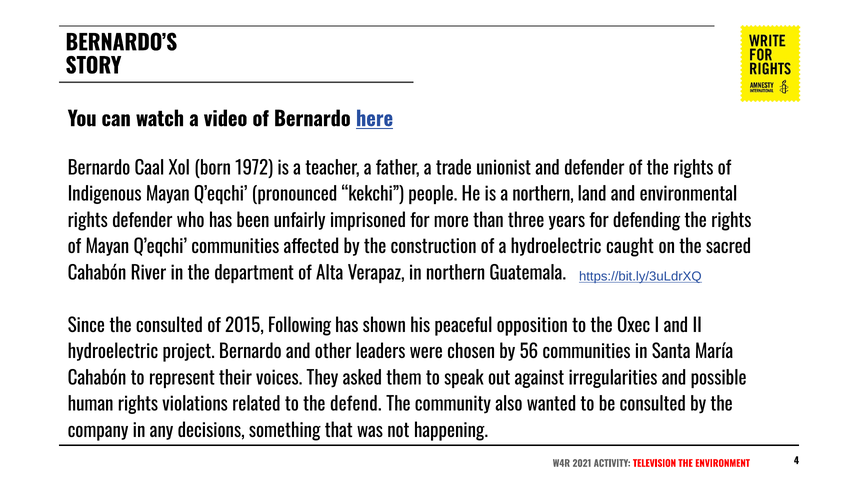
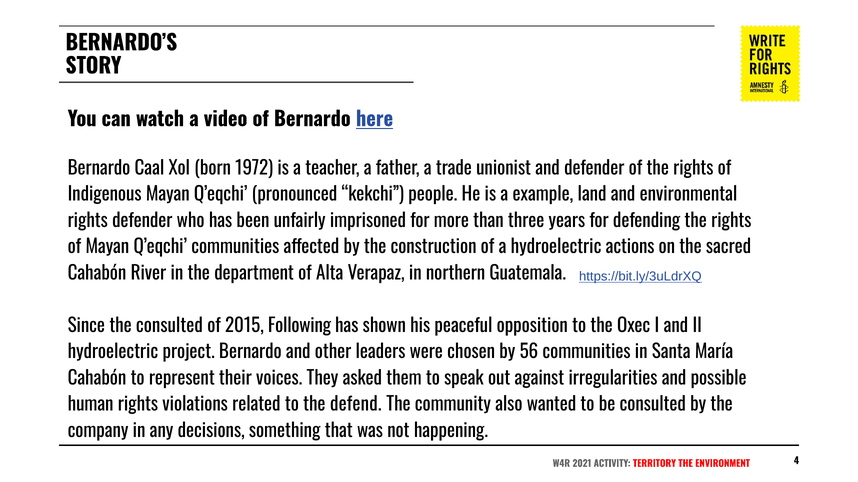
a northern: northern -> example
caught: caught -> actions
TELEVISION: TELEVISION -> TERRITORY
